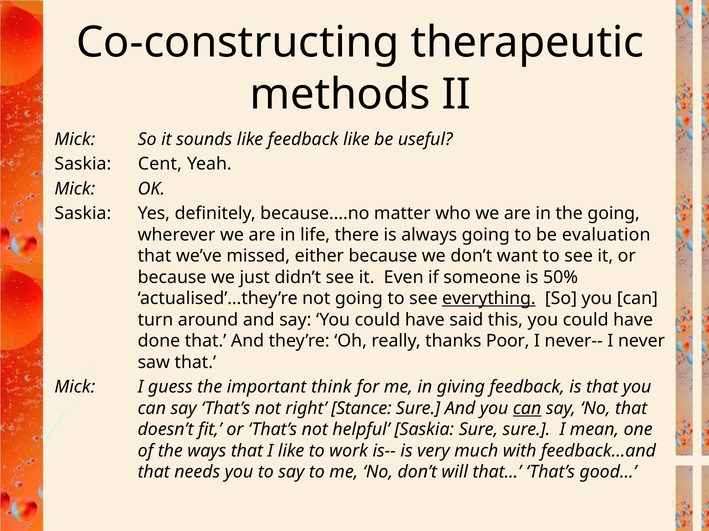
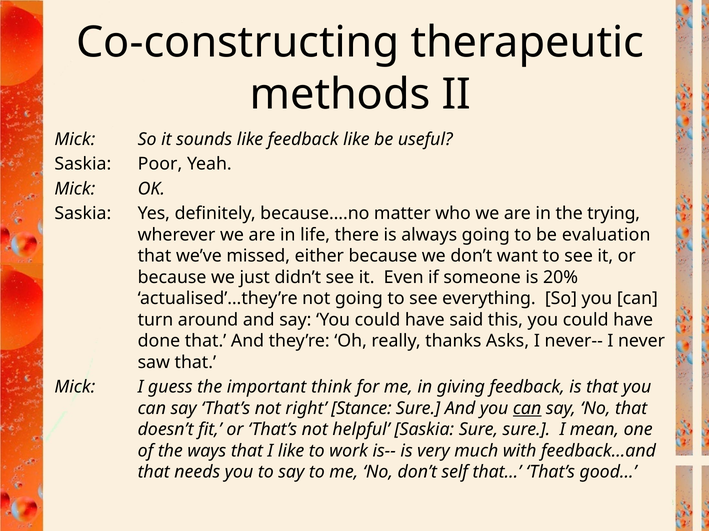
Cent: Cent -> Poor
the going: going -> trying
50%: 50% -> 20%
everything underline: present -> none
Poor: Poor -> Asks
will: will -> self
